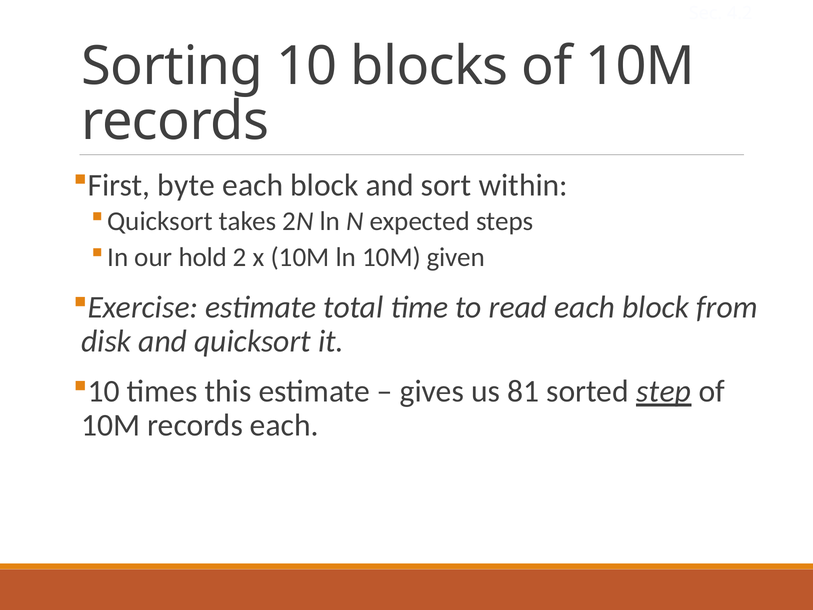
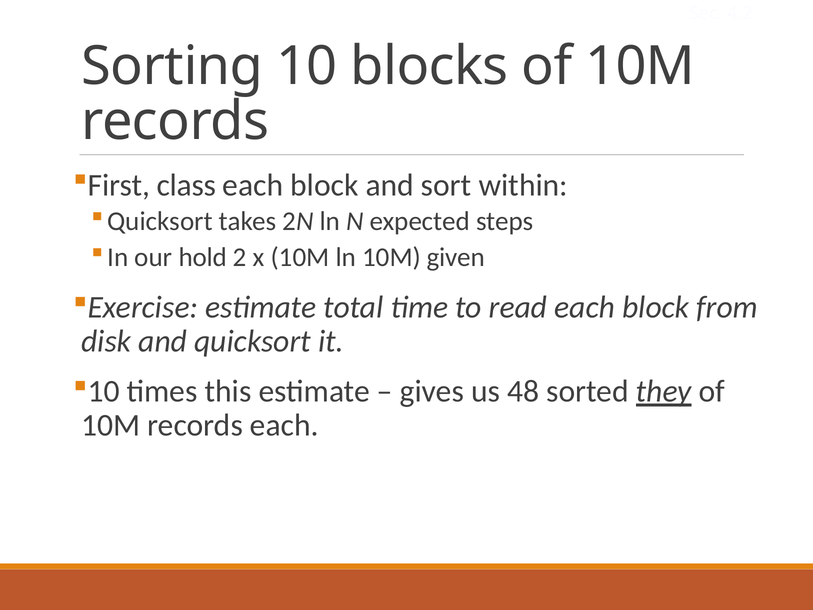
byte: byte -> class
81: 81 -> 48
step: step -> they
